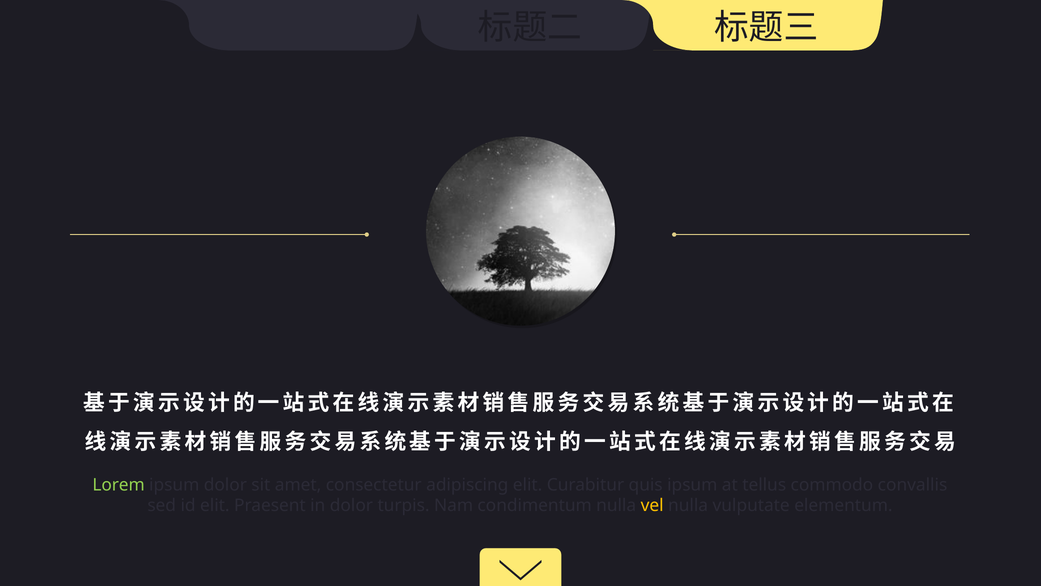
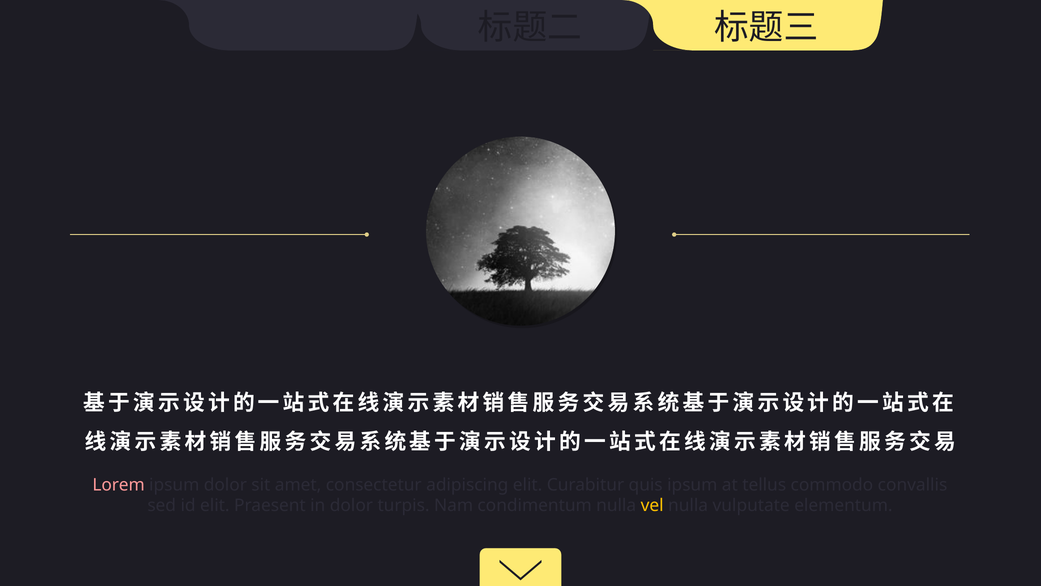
Lorem colour: light green -> pink
